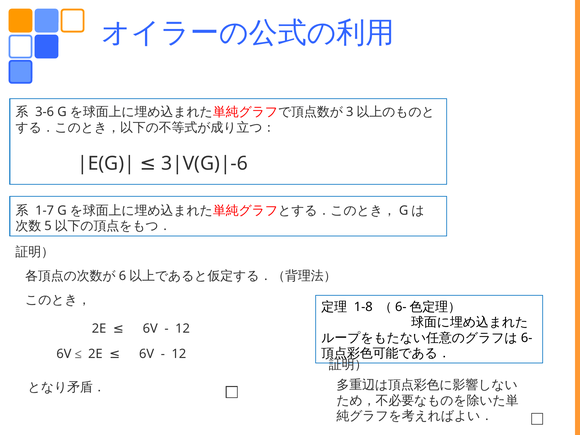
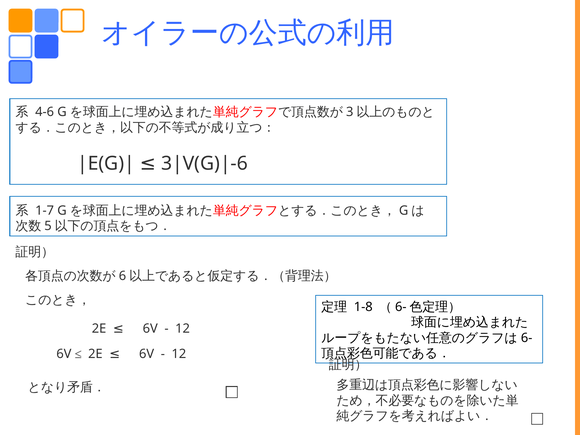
3-6: 3-6 -> 4-6
